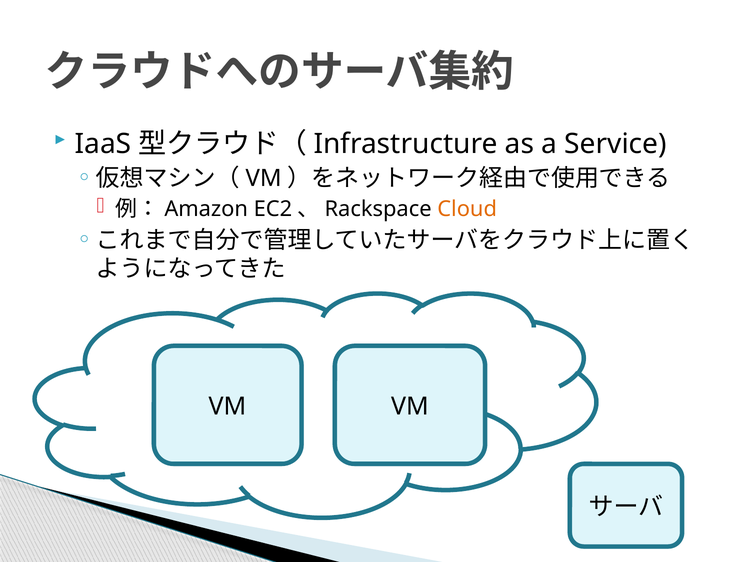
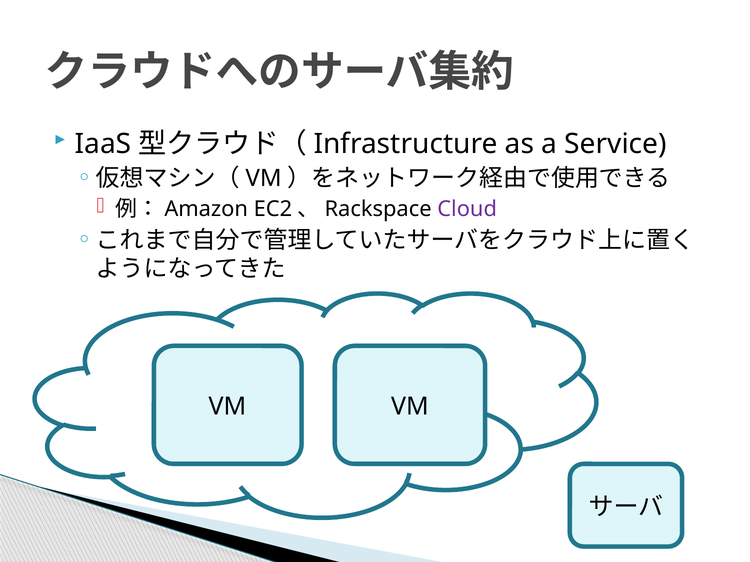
Cloud colour: orange -> purple
